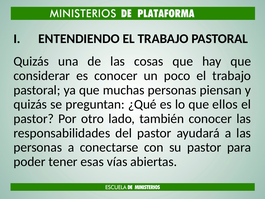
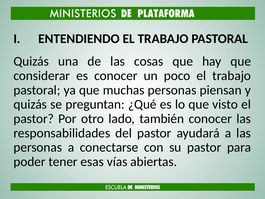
ellos: ellos -> visto
